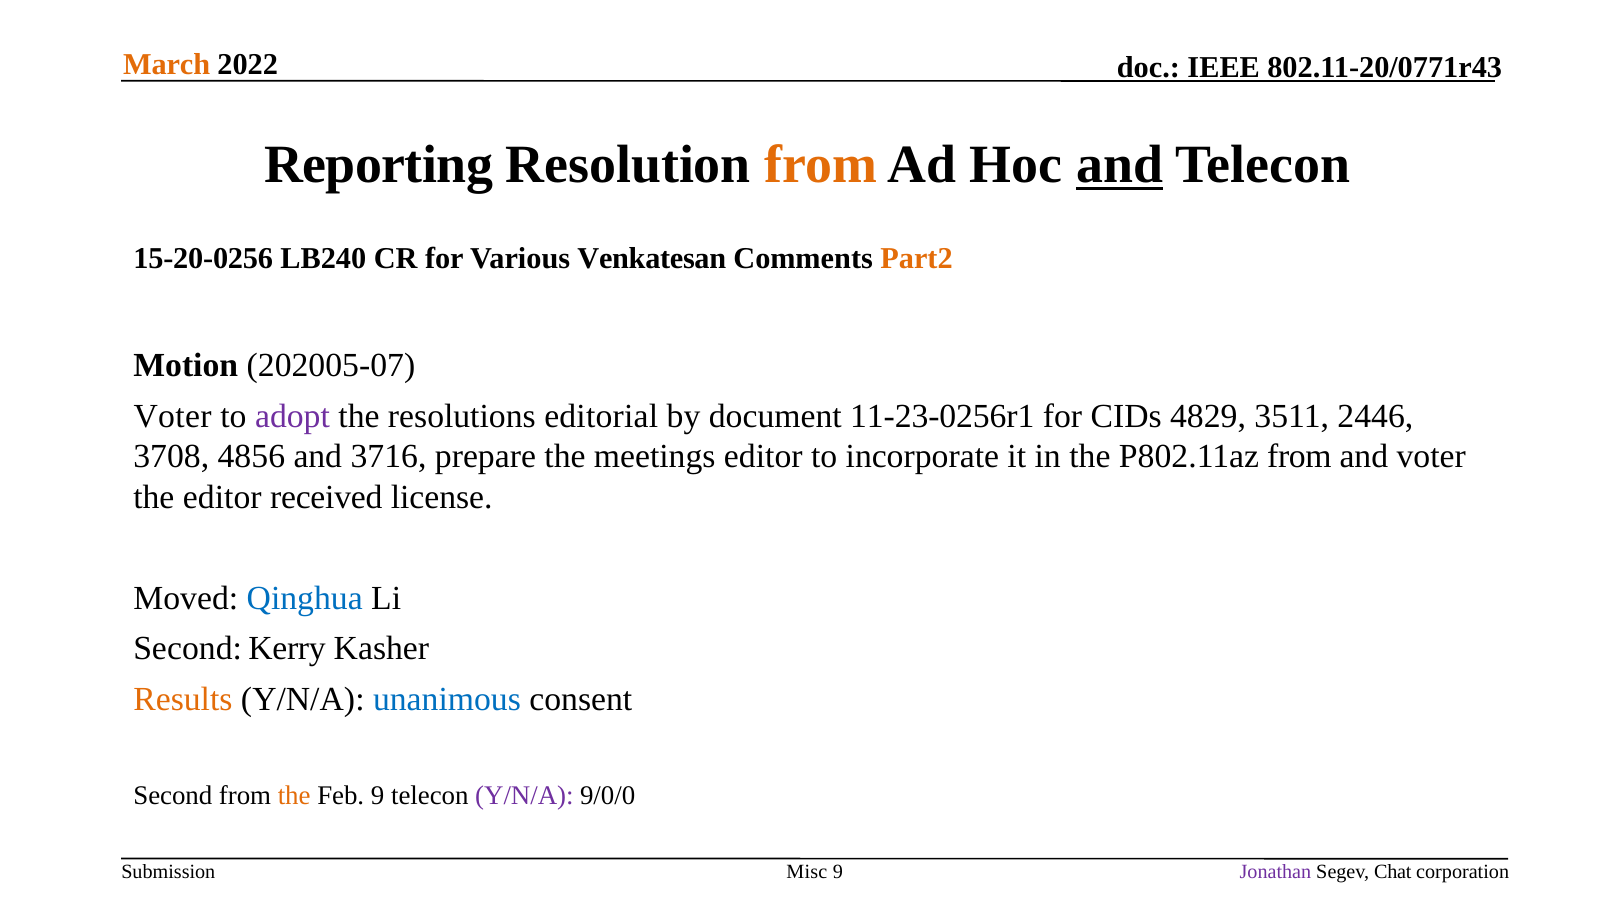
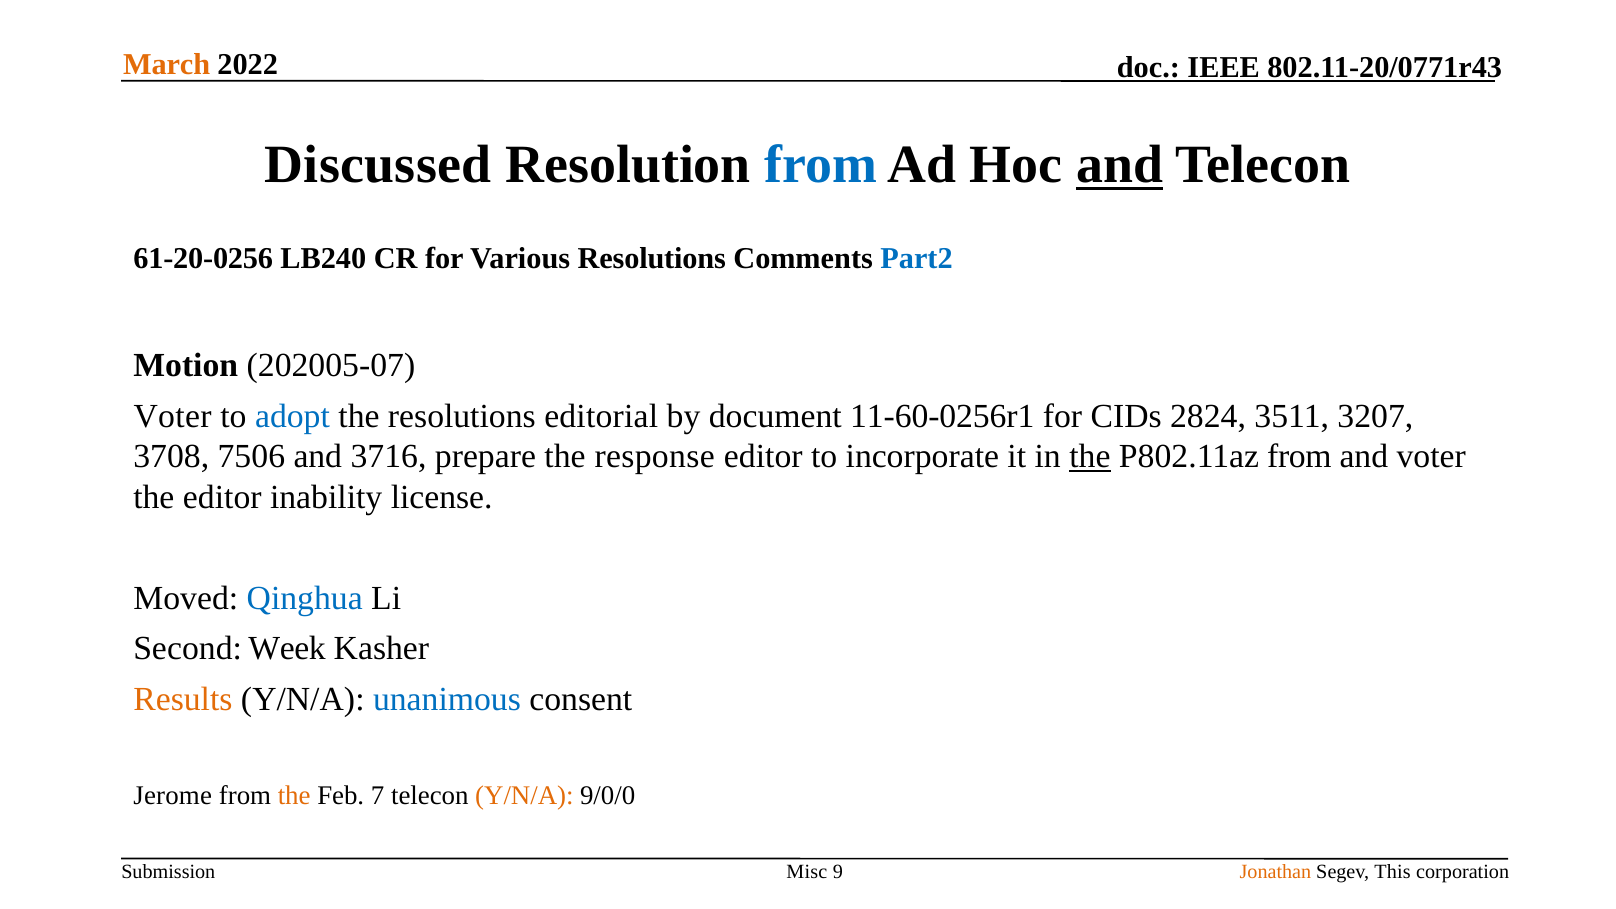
Reporting: Reporting -> Discussed
from at (821, 165) colour: orange -> blue
15-20-0256: 15-20-0256 -> 61-20-0256
Various Venkatesan: Venkatesan -> Resolutions
Part2 colour: orange -> blue
adopt colour: purple -> blue
11-23-0256r1: 11-23-0256r1 -> 11-60-0256r1
4829: 4829 -> 2824
2446: 2446 -> 3207
4856: 4856 -> 7506
meetings: meetings -> response
the at (1090, 457) underline: none -> present
received: received -> inability
Kerry: Kerry -> Week
Second at (173, 796): Second -> Jerome
Feb 9: 9 -> 7
Y/N/A at (524, 796) colour: purple -> orange
Jonathan colour: purple -> orange
Chat: Chat -> This
